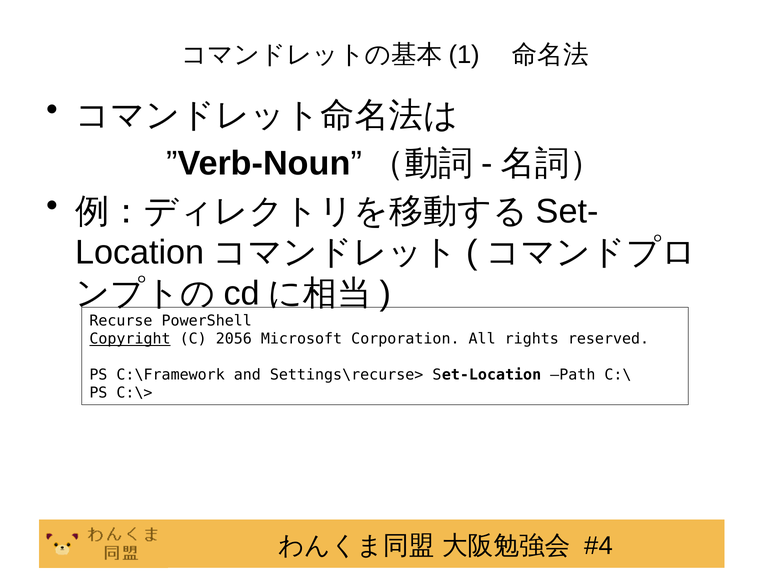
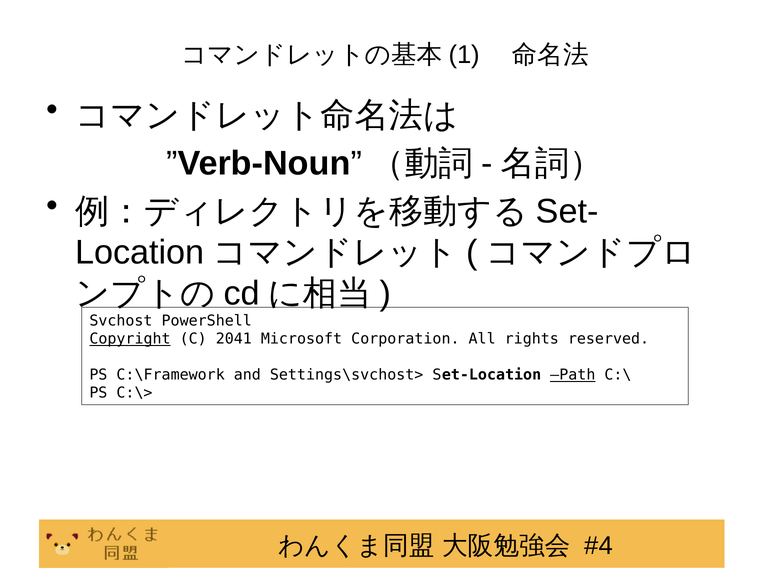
Recurse: Recurse -> Svchost
2056: 2056 -> 2041
Settings\recurse>: Settings\recurse> -> Settings\svchost>
Path underline: none -> present
